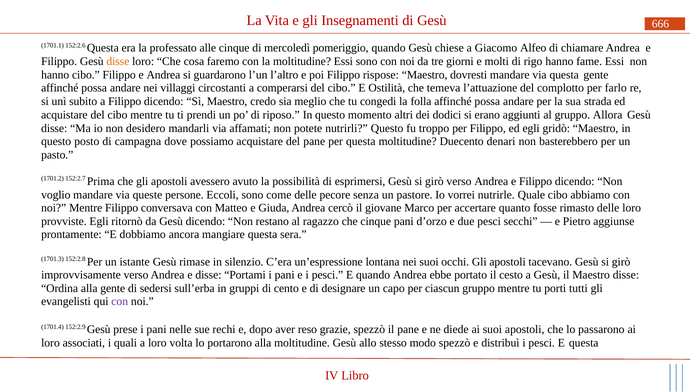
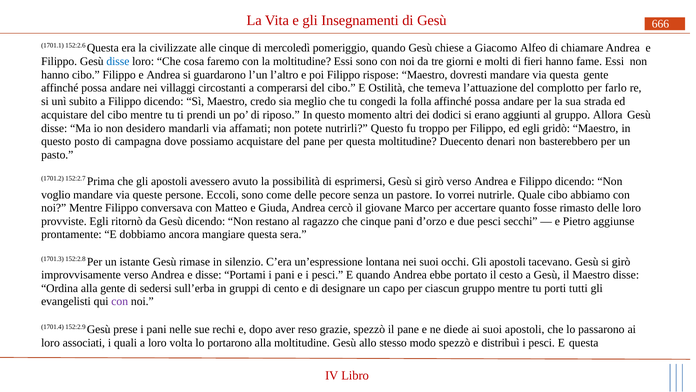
professato: professato -> civilizzate
disse at (118, 61) colour: orange -> blue
rigo: rigo -> fieri
